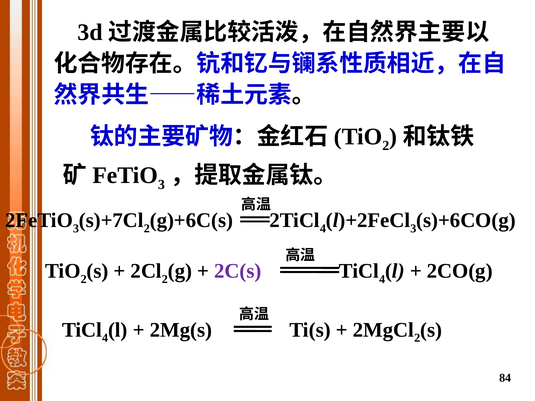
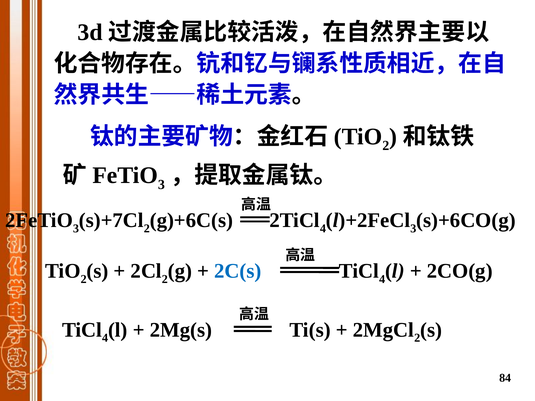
2C(s colour: purple -> blue
